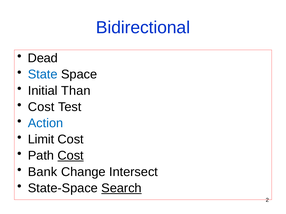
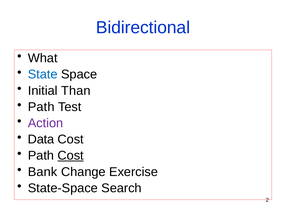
Dead: Dead -> What
Cost at (41, 107): Cost -> Path
Action colour: blue -> purple
Limit: Limit -> Data
Intersect: Intersect -> Exercise
Search underline: present -> none
